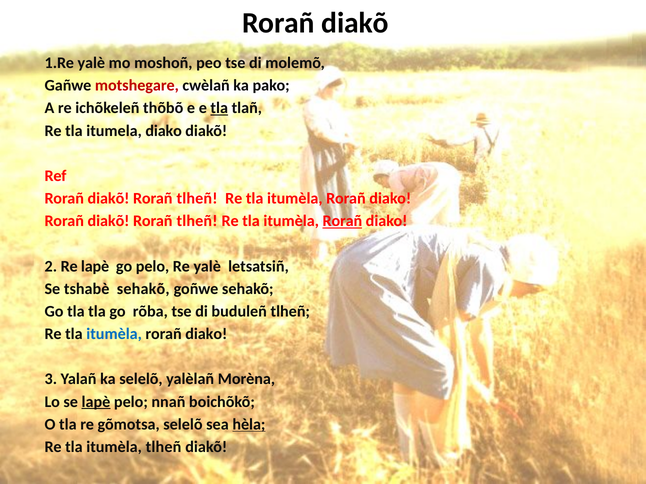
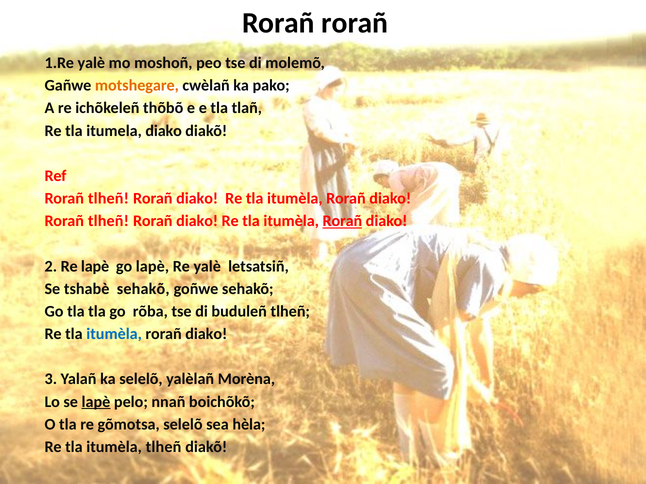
diakõ at (355, 23): diakõ -> rorañ
motshegare colour: red -> orange
tla at (219, 108) underline: present -> none
diakõ at (109, 199): diakõ -> tlheñ
tlheñ at (197, 199): tlheñ -> diako
diakõ at (109, 221): diakõ -> tlheñ
tlheñ at (197, 221): tlheñ -> diako
go pelo: pelo -> lapè
hèla underline: present -> none
